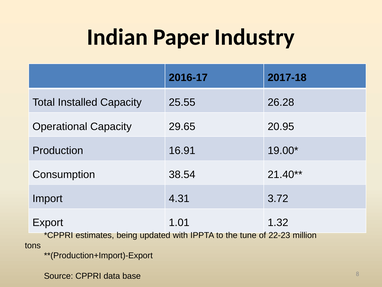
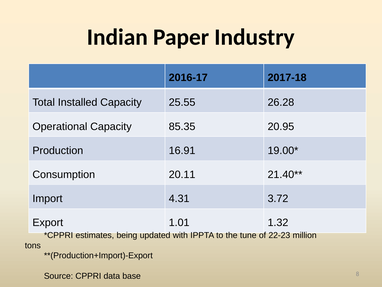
29.65: 29.65 -> 85.35
38.54: 38.54 -> 20.11
